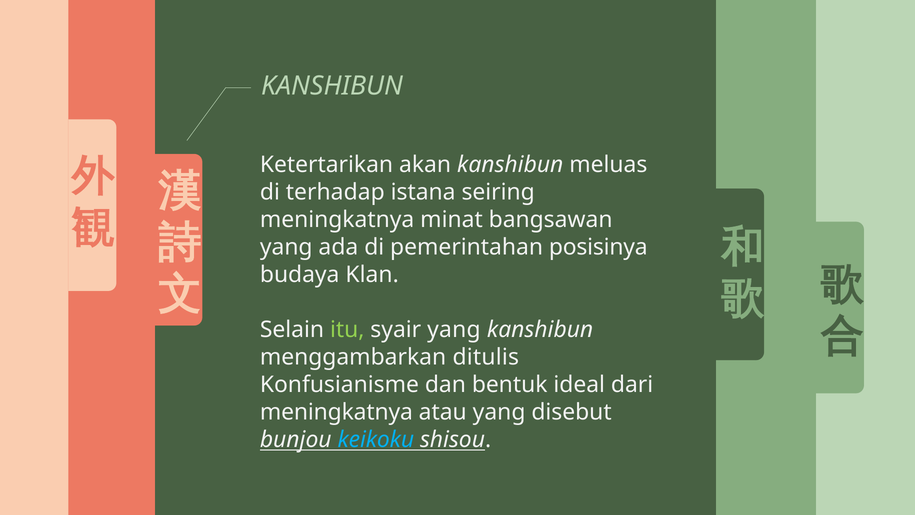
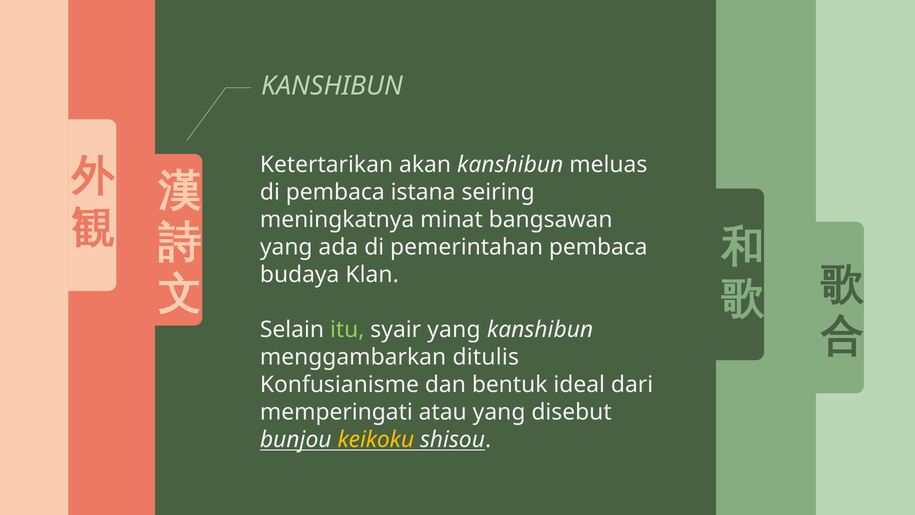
di terhadap: terhadap -> pembaca
pemerintahan posisinya: posisinya -> pembaca
meningkatnya at (336, 412): meningkatnya -> memperingati
keikoku colour: light blue -> yellow
